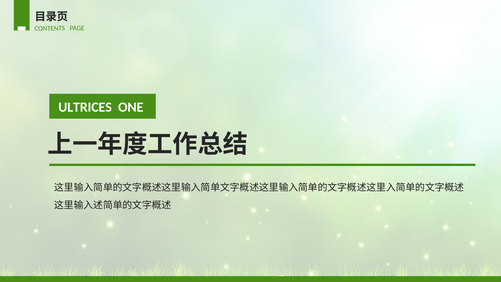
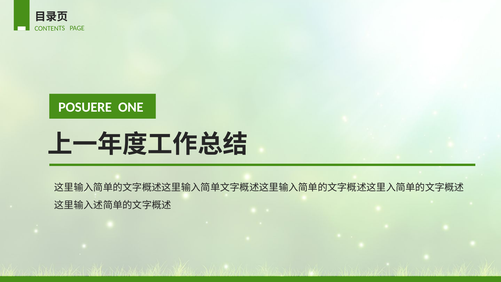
ULTRICES: ULTRICES -> POSUERE
